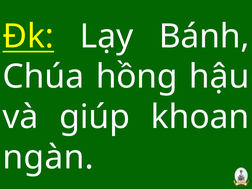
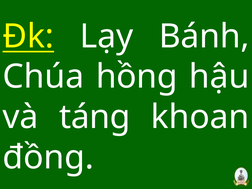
giúp: giúp -> táng
ngàn: ngàn -> đồng
